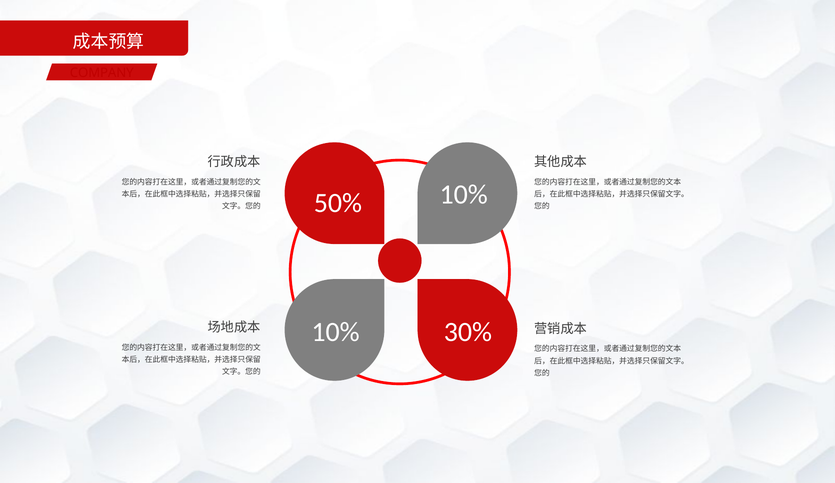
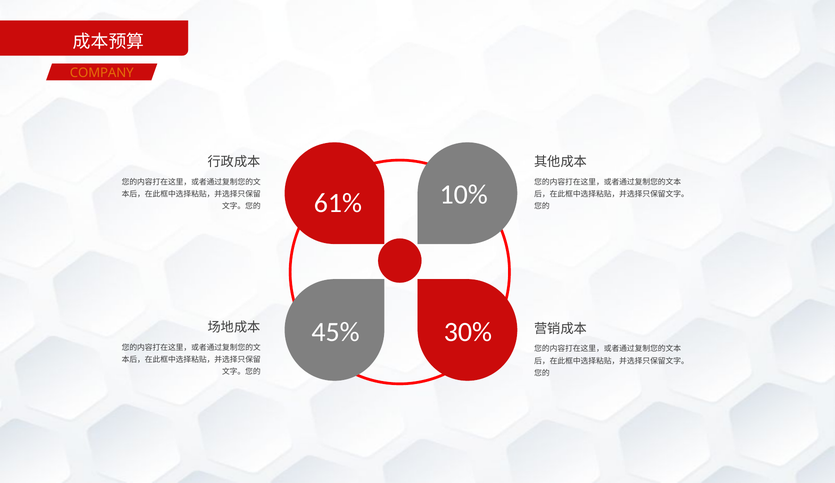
COMPANY colour: red -> orange
50%: 50% -> 61%
10% at (336, 332): 10% -> 45%
